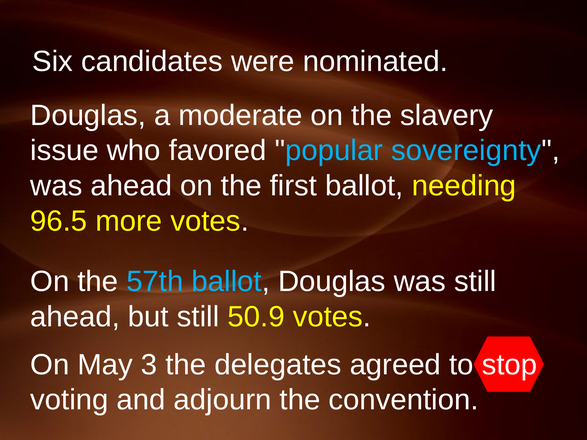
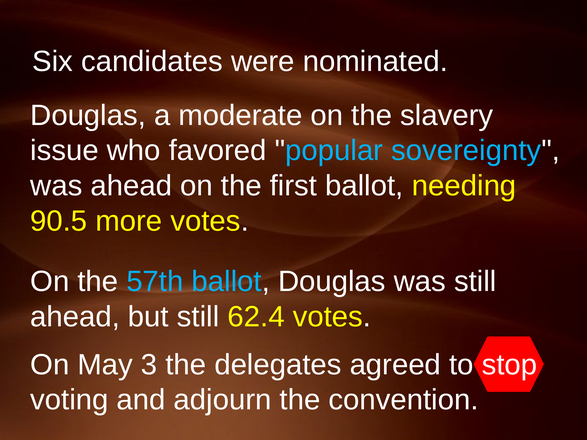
96.5: 96.5 -> 90.5
50.9: 50.9 -> 62.4
